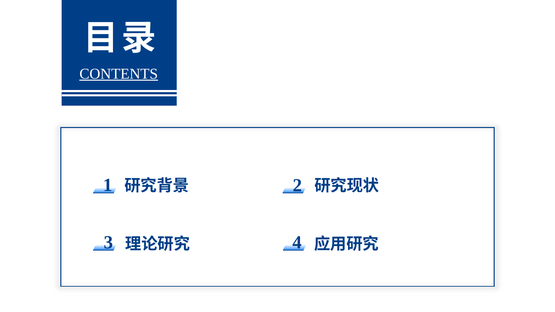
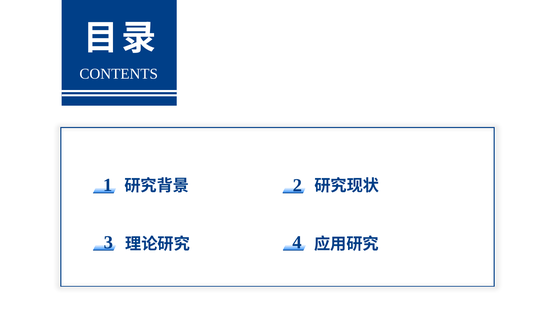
CONTENTS underline: present -> none
